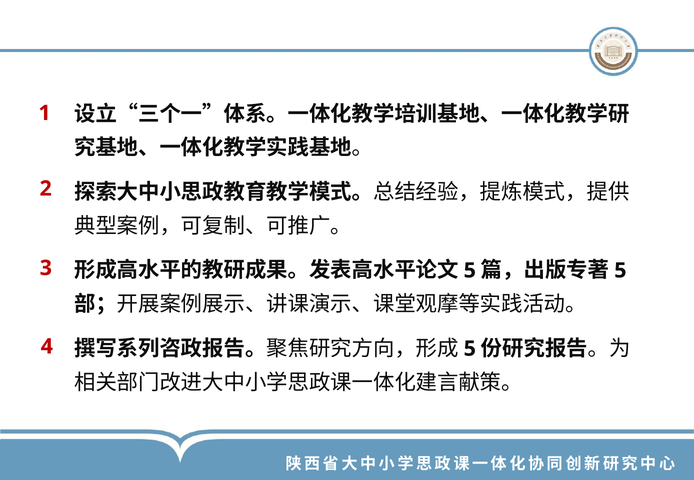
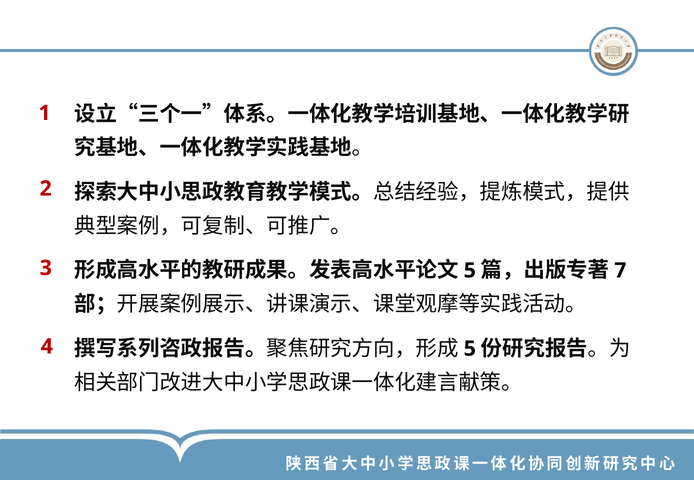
5 at (620, 271): 5 -> 7
